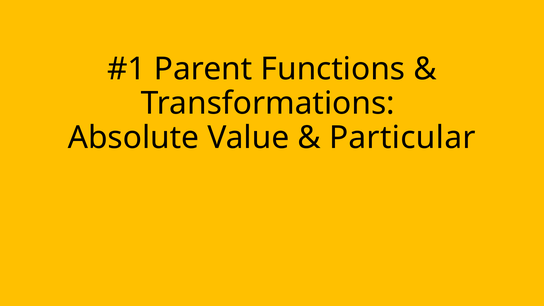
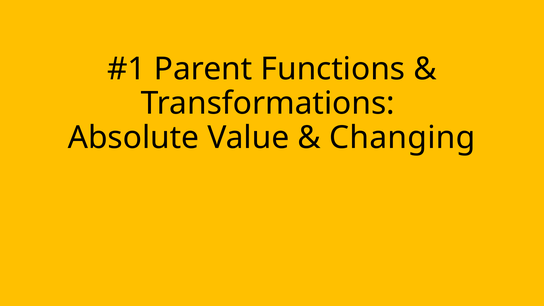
Particular: Particular -> Changing
